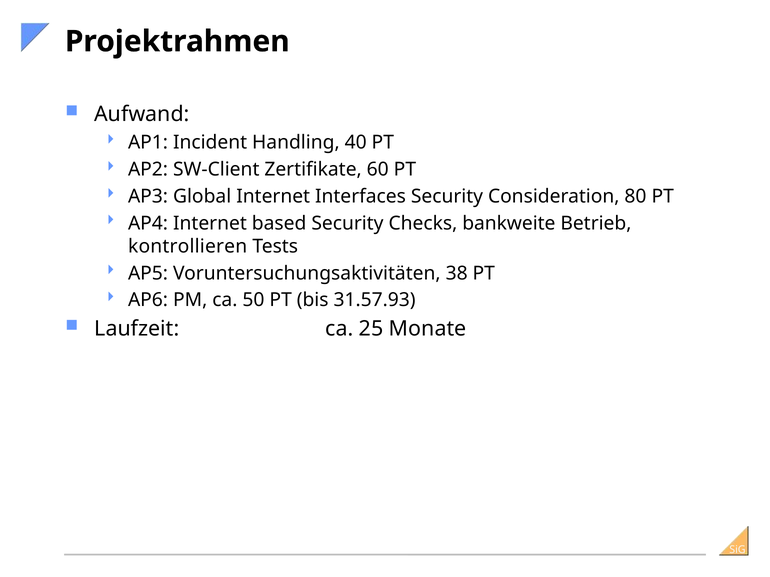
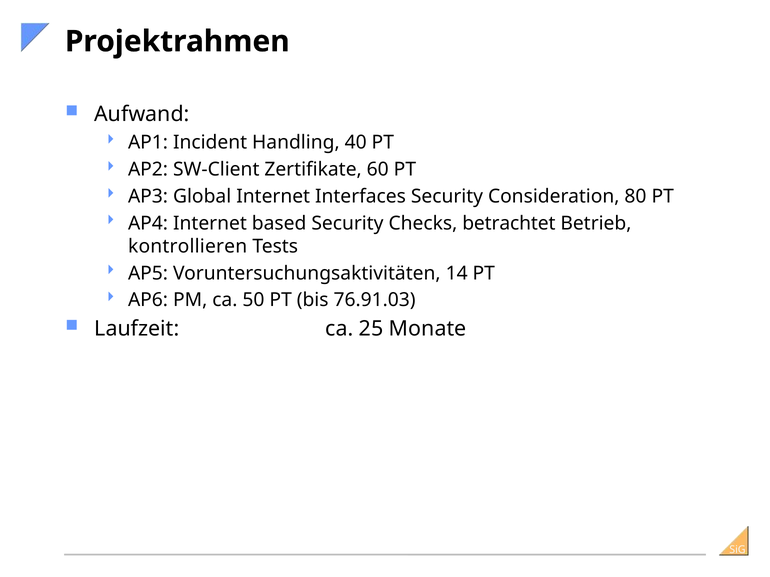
bankweite: bankweite -> betrachtet
38: 38 -> 14
31.57.93: 31.57.93 -> 76.91.03
